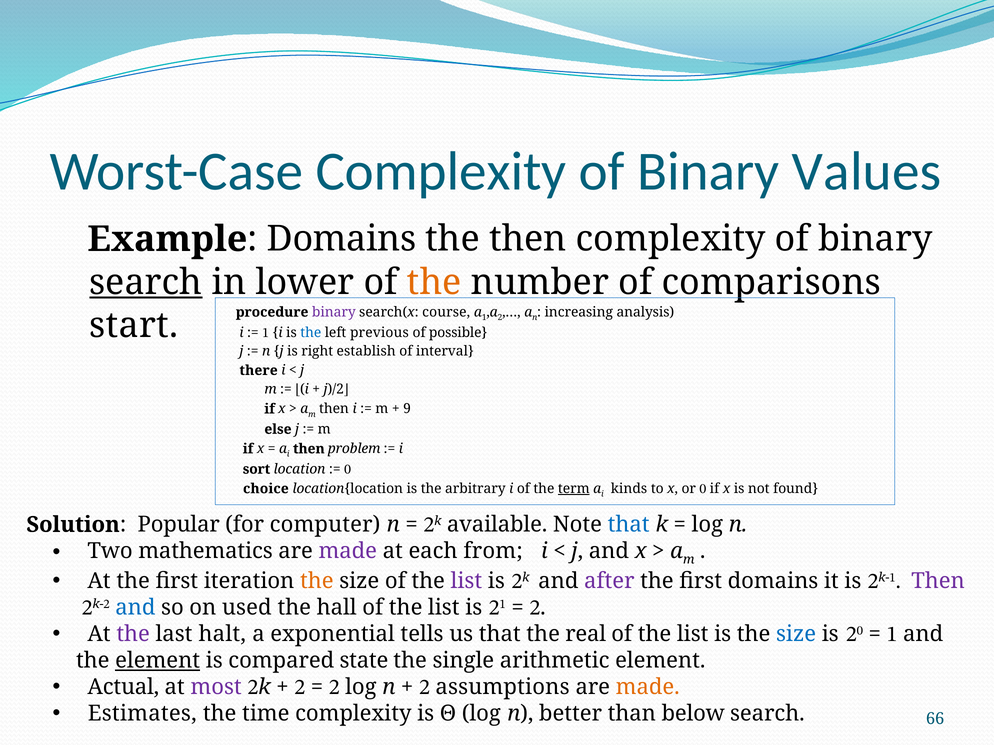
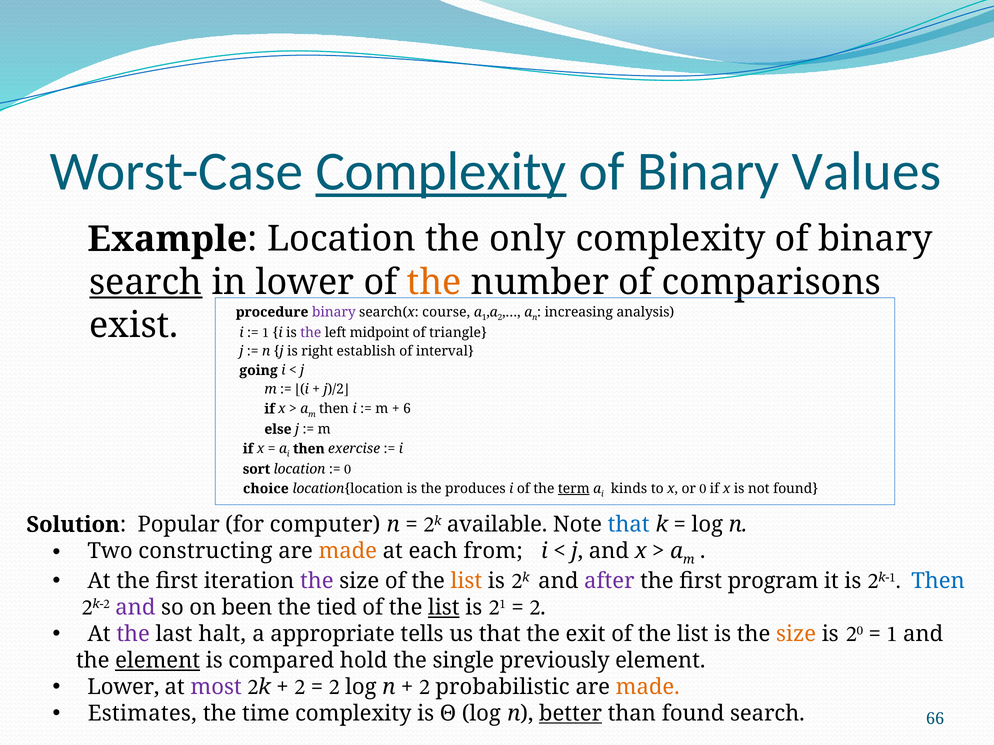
Complexity at (441, 171) underline: none -> present
Example Domains: Domains -> Location
the then: then -> only
start: start -> exist
the at (311, 333) colour: blue -> purple
previous: previous -> midpoint
possible: possible -> triangle
there: there -> going
9: 9 -> 6
problem: problem -> exercise
arbitrary: arbitrary -> produces
mathematics: mathematics -> constructing
made at (348, 551) colour: purple -> orange
the at (317, 582) colour: orange -> purple
list at (466, 582) colour: purple -> orange
first domains: domains -> program
Then at (938, 582) colour: purple -> blue
and at (135, 608) colour: blue -> purple
used: used -> been
hall: hall -> tied
list at (444, 608) underline: none -> present
exponential: exponential -> appropriate
real: real -> exit
size at (796, 635) colour: blue -> orange
state: state -> hold
arithmetic: arithmetic -> previously
Actual at (123, 688): Actual -> Lower
assumptions: assumptions -> probabilistic
better underline: none -> present
than below: below -> found
